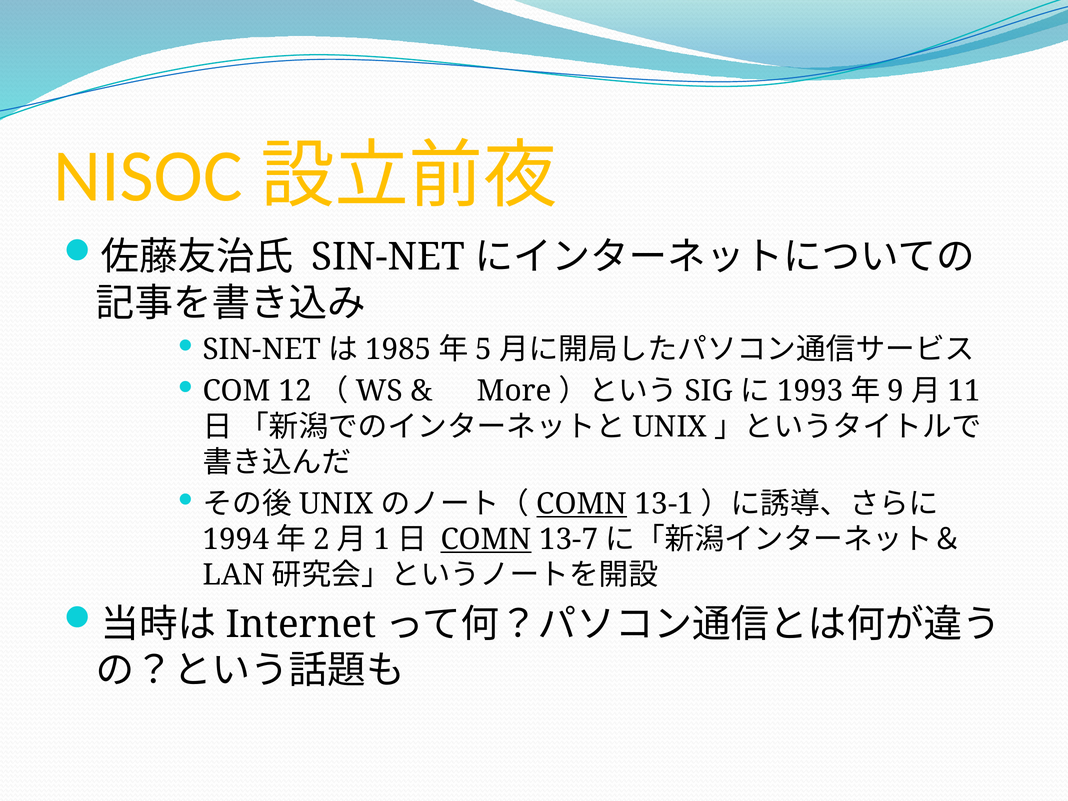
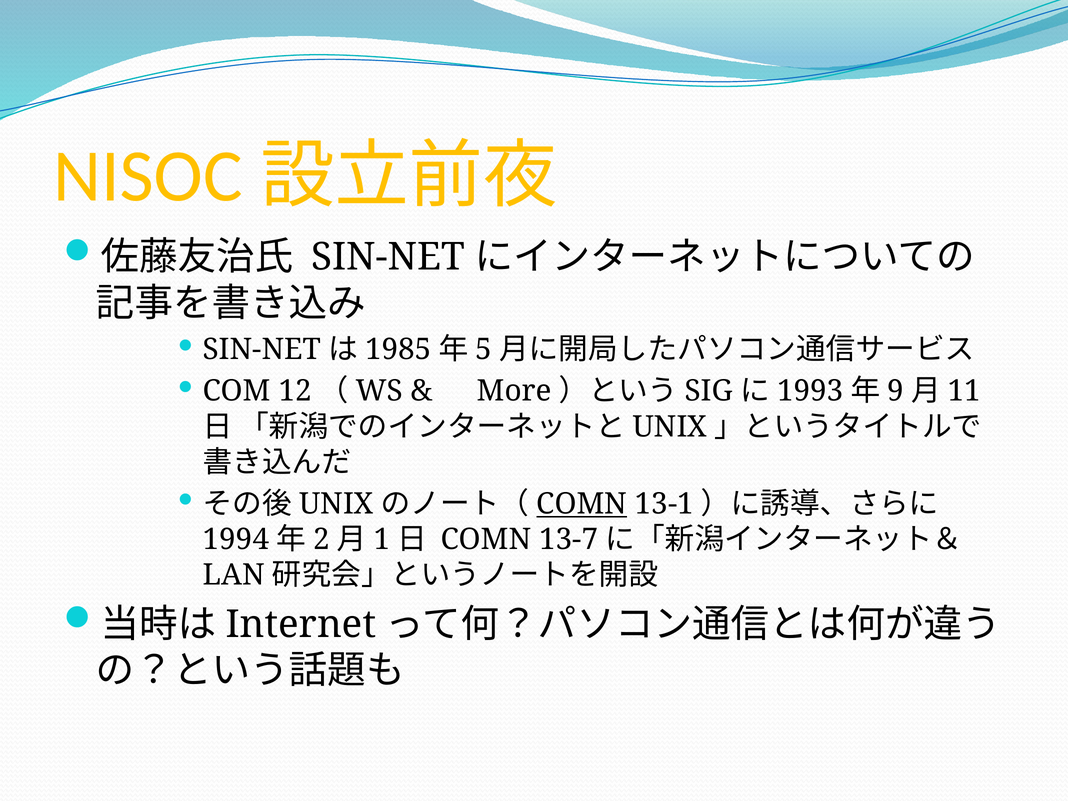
COMN at (486, 540) underline: present -> none
